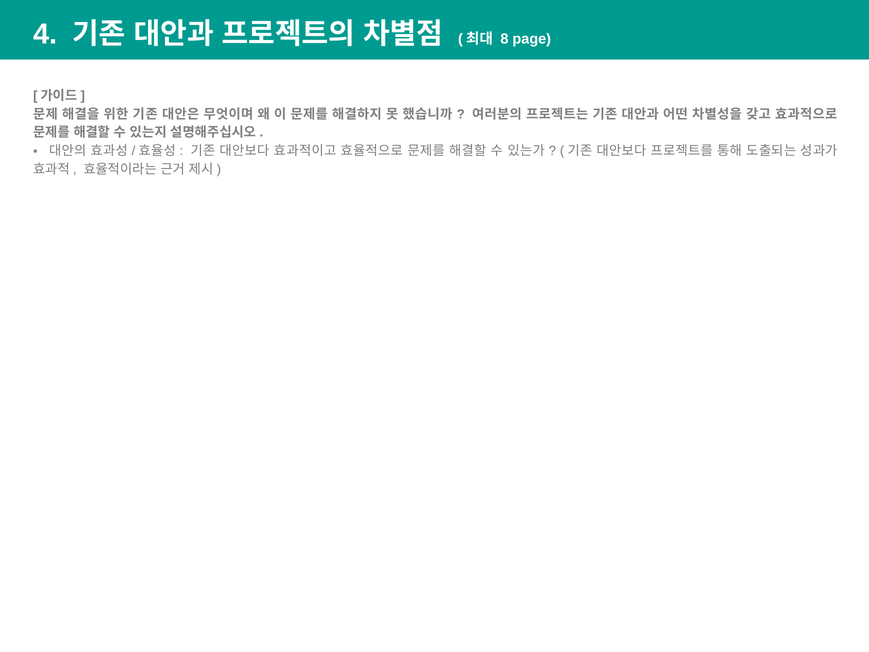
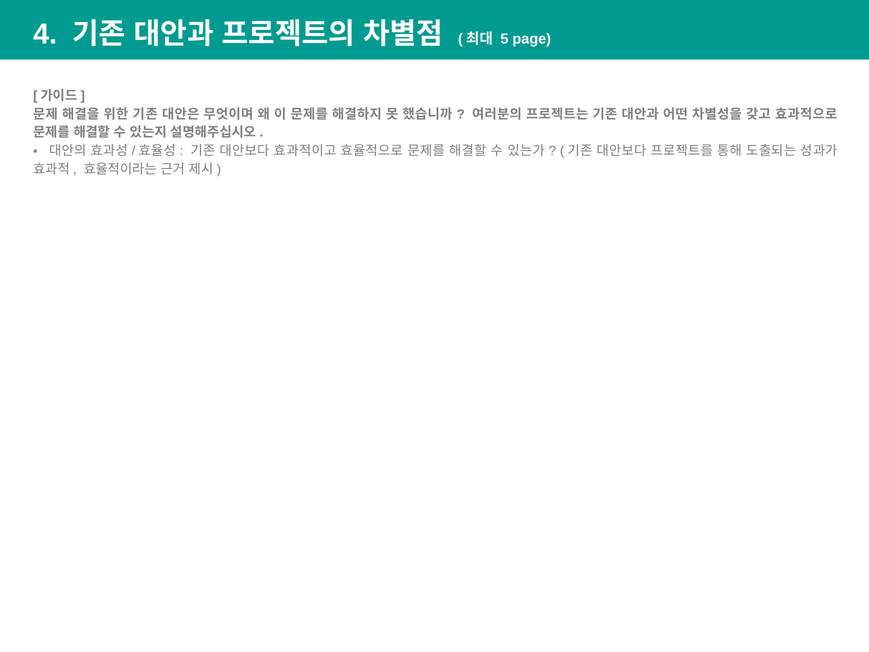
8: 8 -> 5
